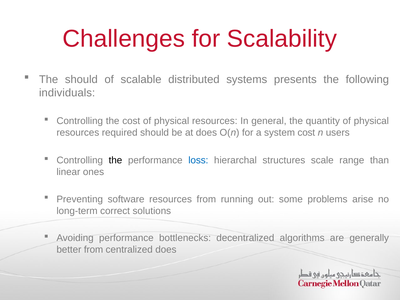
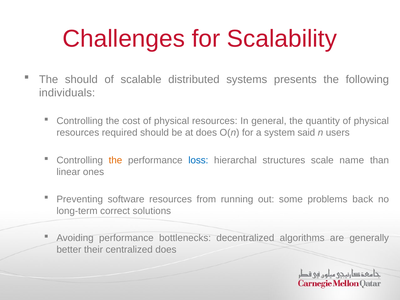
system cost: cost -> said
the at (115, 160) colour: black -> orange
range: range -> name
arise: arise -> back
better from: from -> their
